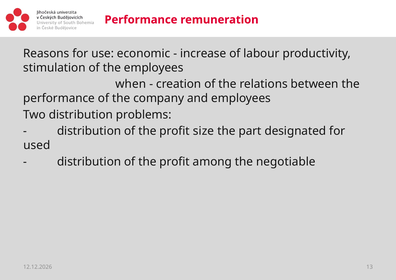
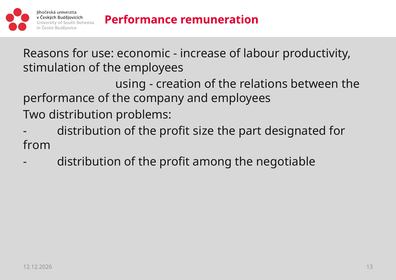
when: when -> using
used: used -> from
